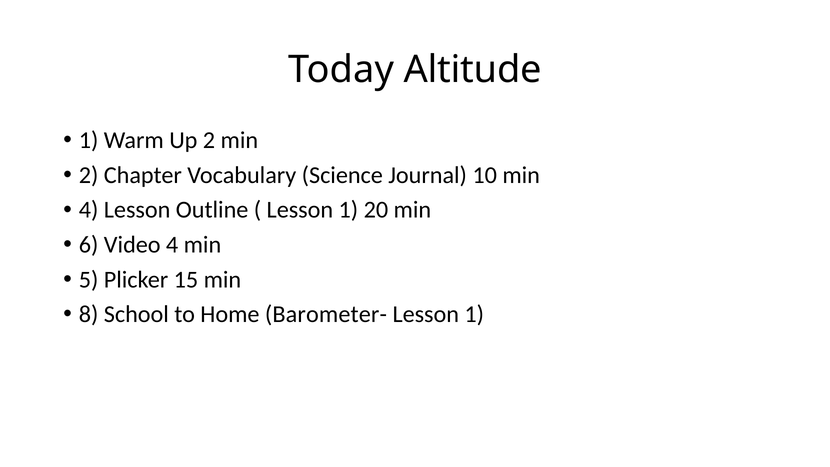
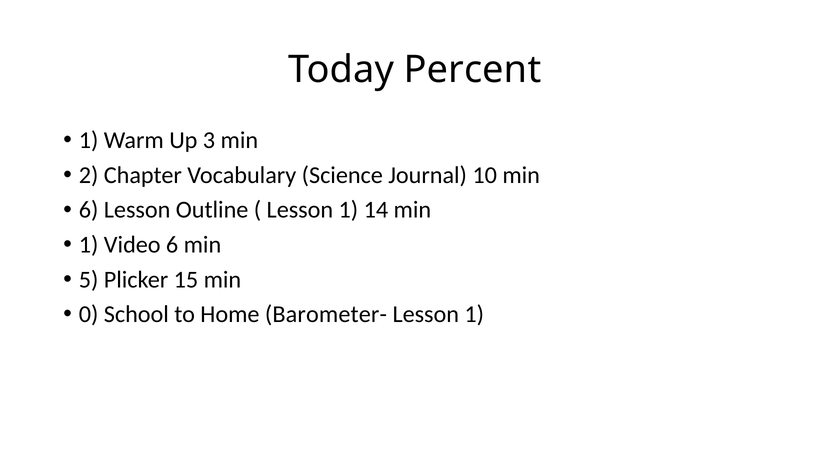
Altitude: Altitude -> Percent
Up 2: 2 -> 3
4 at (89, 210): 4 -> 6
20: 20 -> 14
6 at (89, 245): 6 -> 1
Video 4: 4 -> 6
8: 8 -> 0
